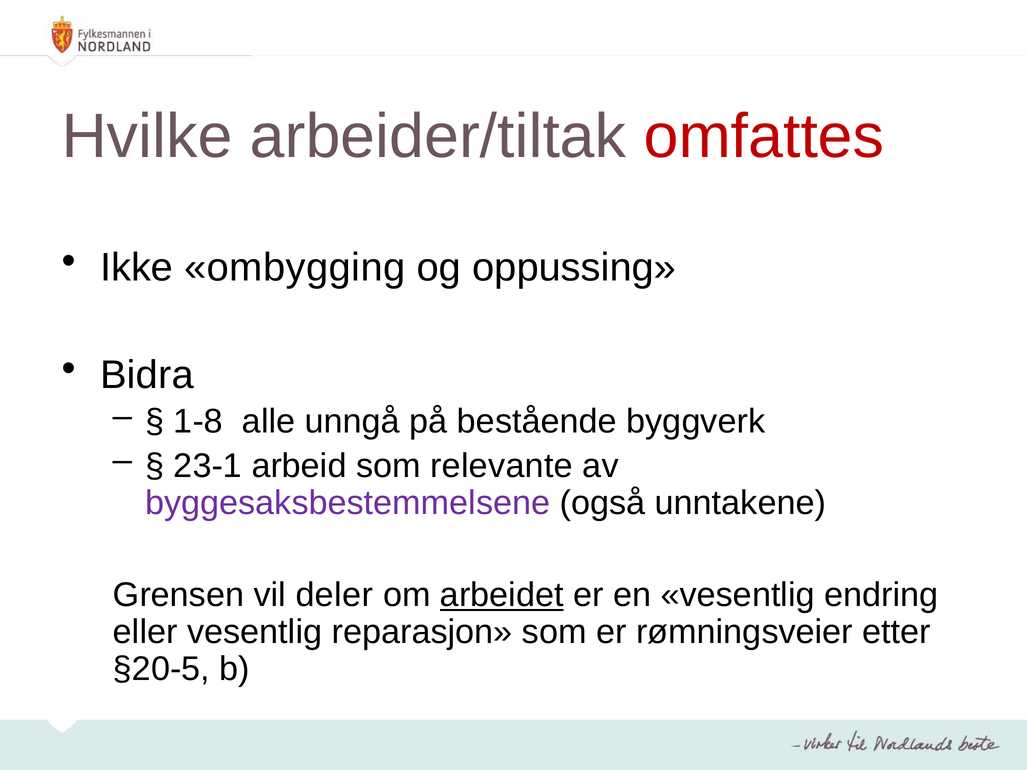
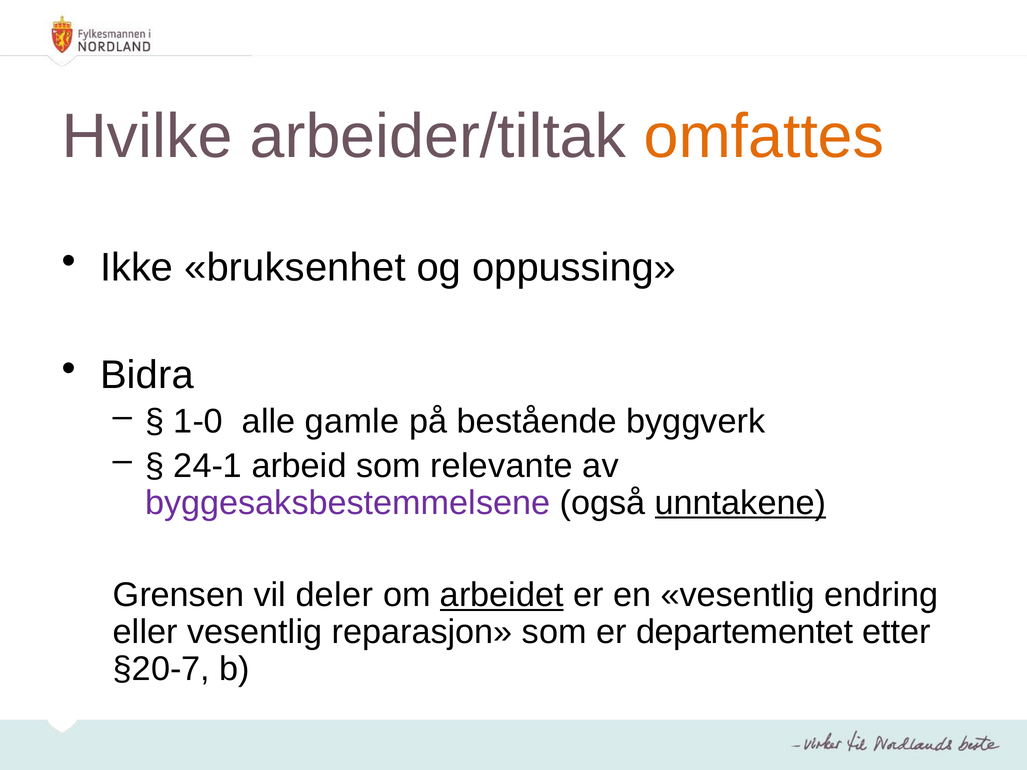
omfattes colour: red -> orange
ombygging: ombygging -> bruksenhet
1-8: 1-8 -> 1-0
unngå: unngå -> gamle
23-1: 23-1 -> 24-1
unntakene underline: none -> present
rømningsveier: rømningsveier -> departementet
§20-5: §20-5 -> §20-7
